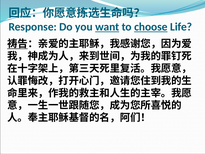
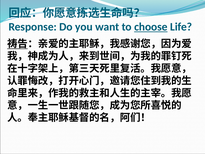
want underline: present -> none
